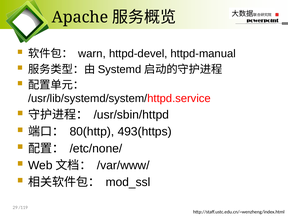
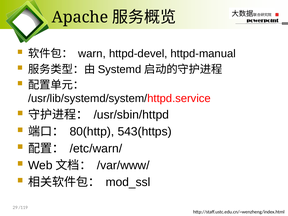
493(https: 493(https -> 543(https
/etc/none/: /etc/none/ -> /etc/warn/
